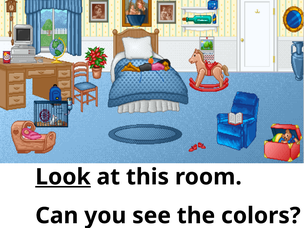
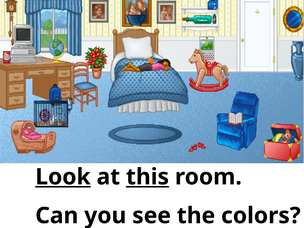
this underline: none -> present
